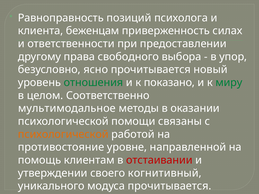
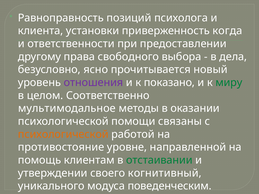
беженцам: беженцам -> установки
силах: силах -> когда
упор: упор -> дела
отношения colour: green -> purple
отстаивании colour: red -> green
модуса прочитывается: прочитывается -> поведенческим
